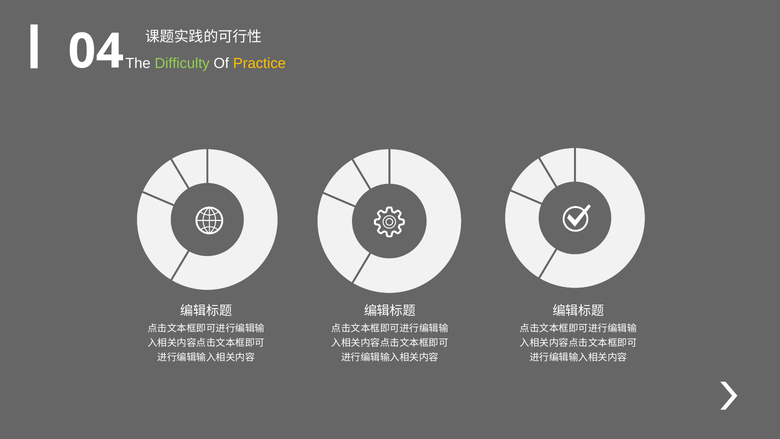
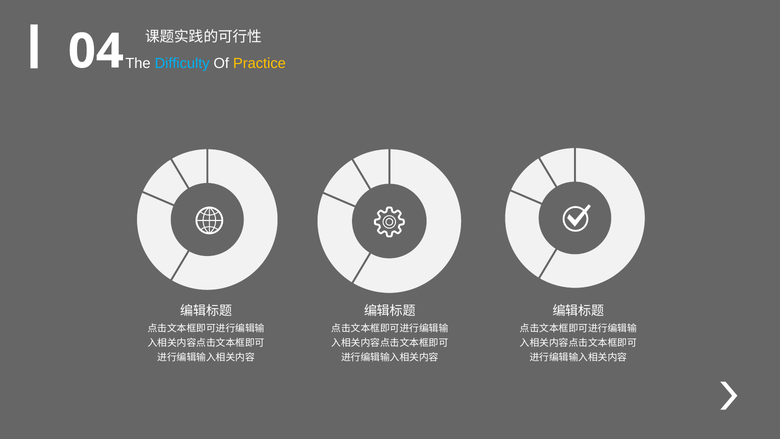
Difficulty colour: light green -> light blue
